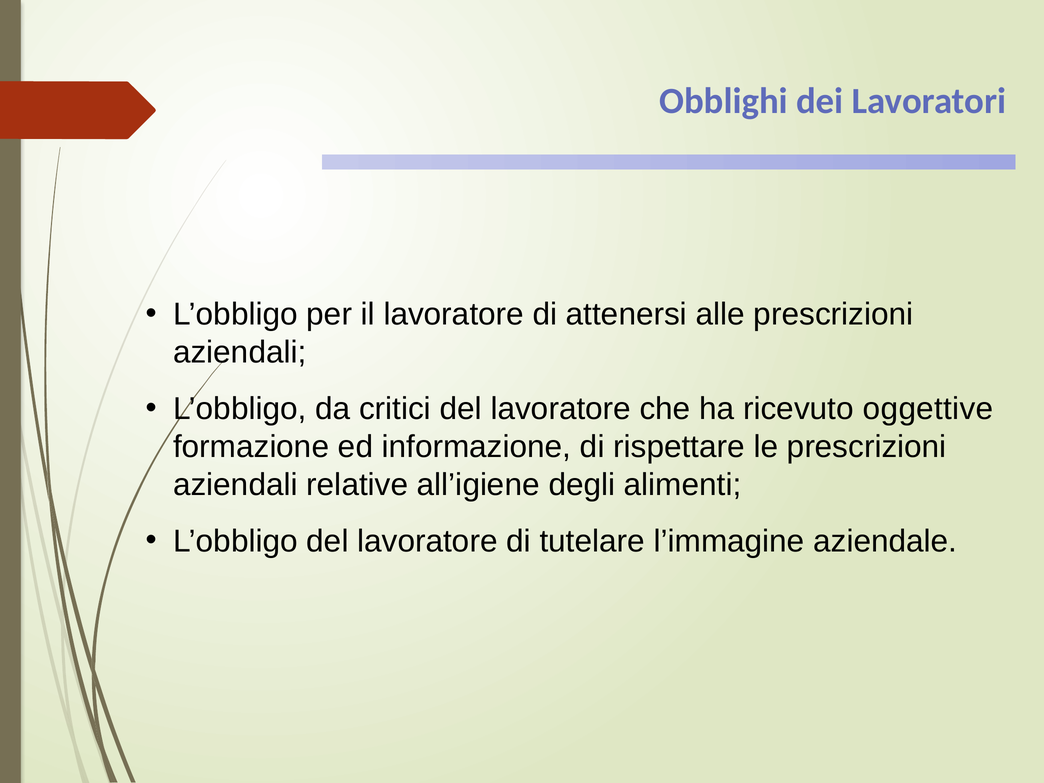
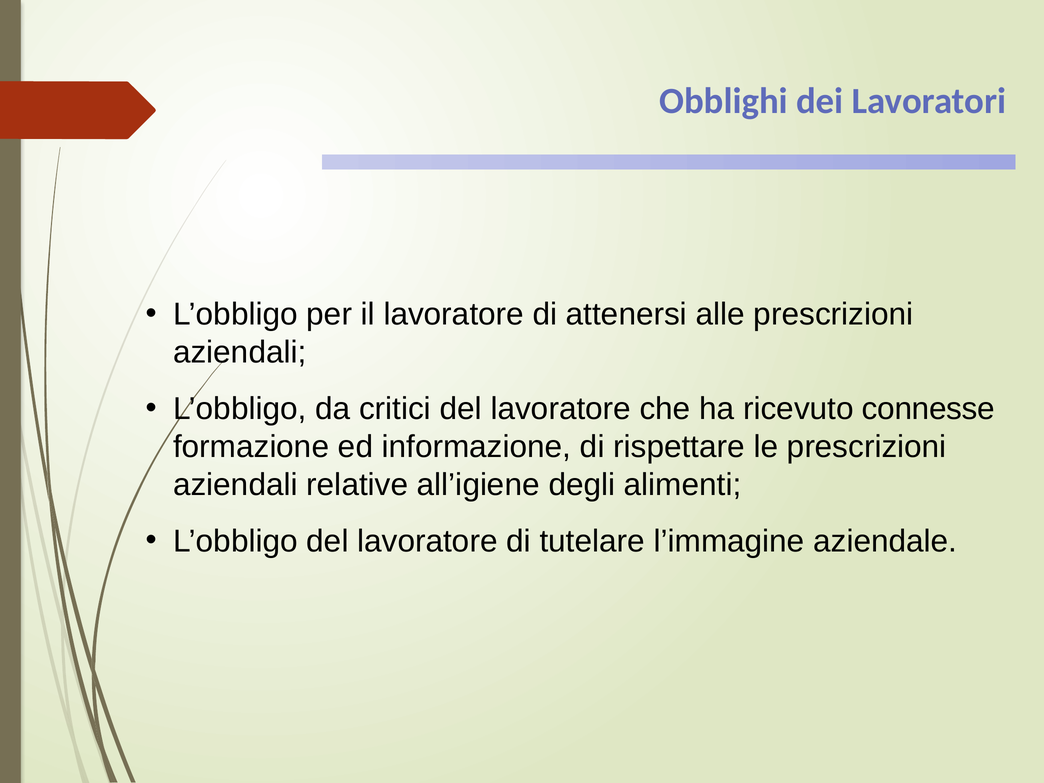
oggettive: oggettive -> connesse
